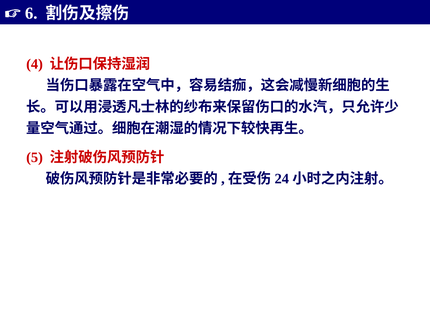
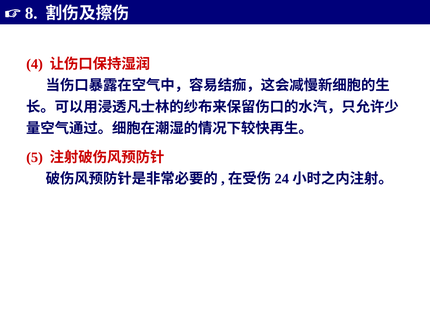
6: 6 -> 8
